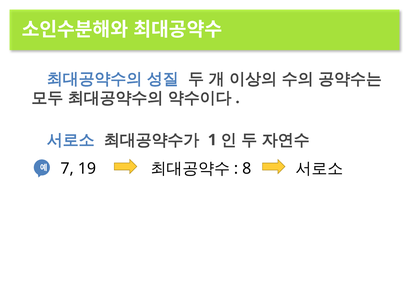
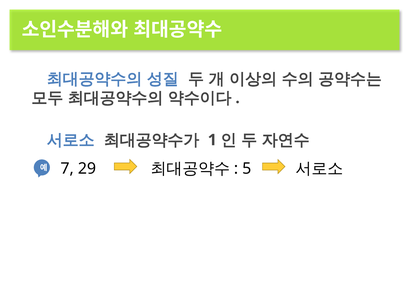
19: 19 -> 29
8: 8 -> 5
